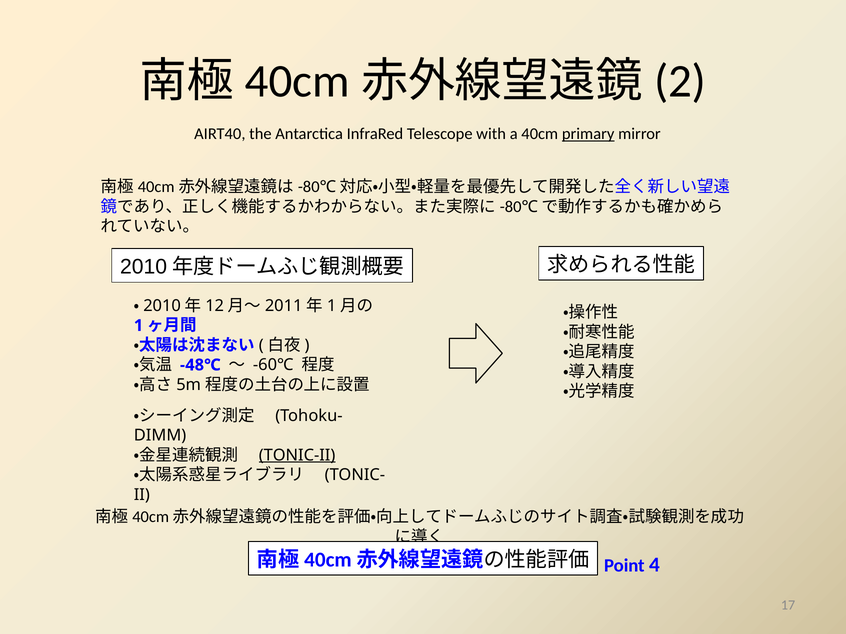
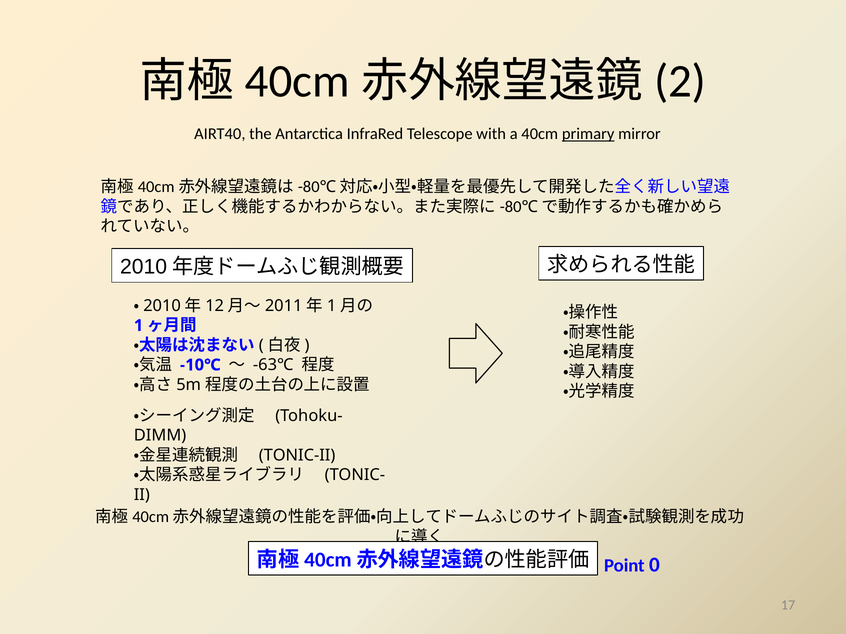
-48℃: -48℃ -> -10℃
-60℃: -60℃ -> -63℃
TONIC-II underline: present -> none
4: 4 -> 0
